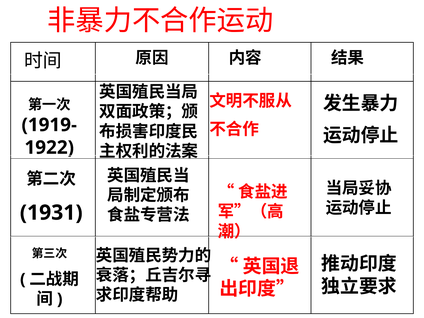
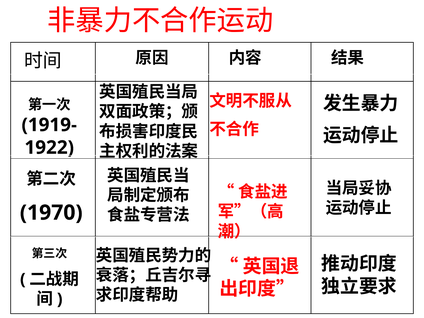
1931: 1931 -> 1970
